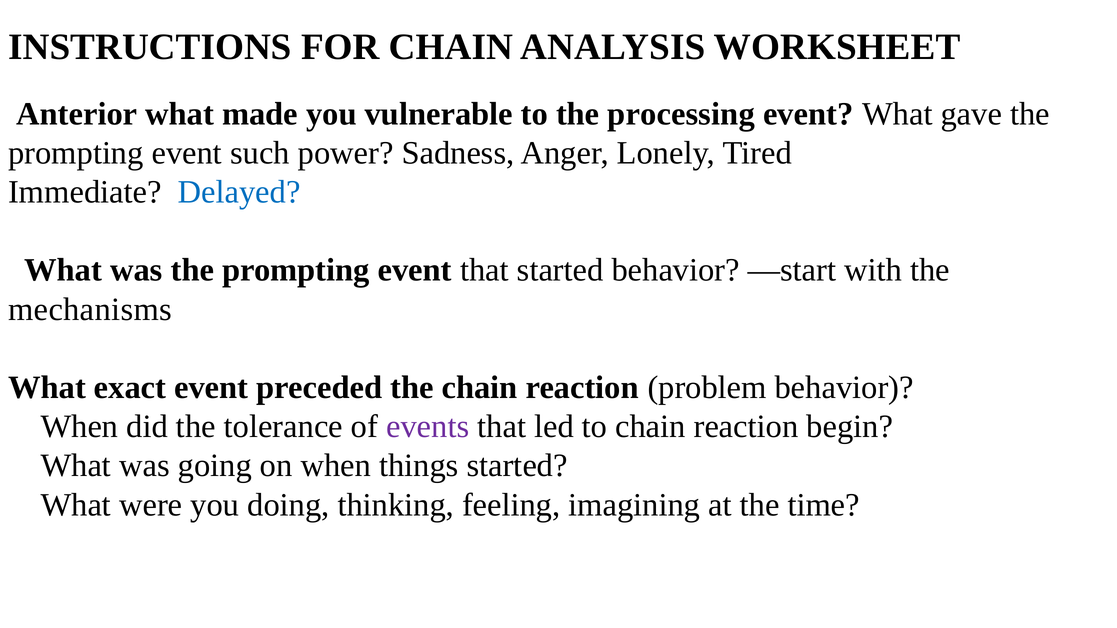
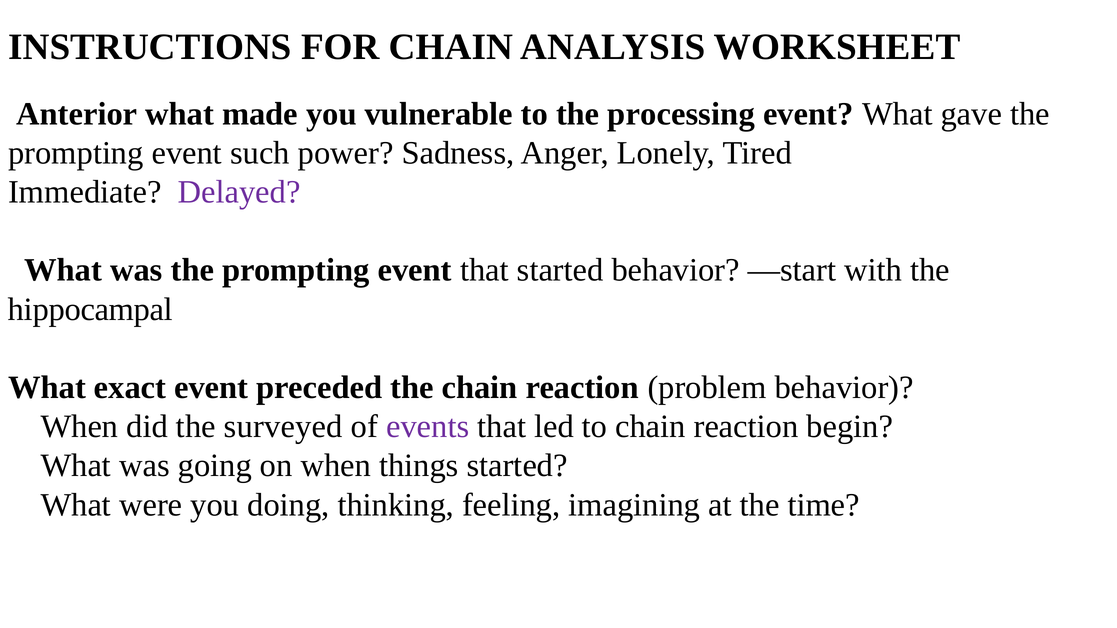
Delayed colour: blue -> purple
mechanisms: mechanisms -> hippocampal
tolerance: tolerance -> surveyed
